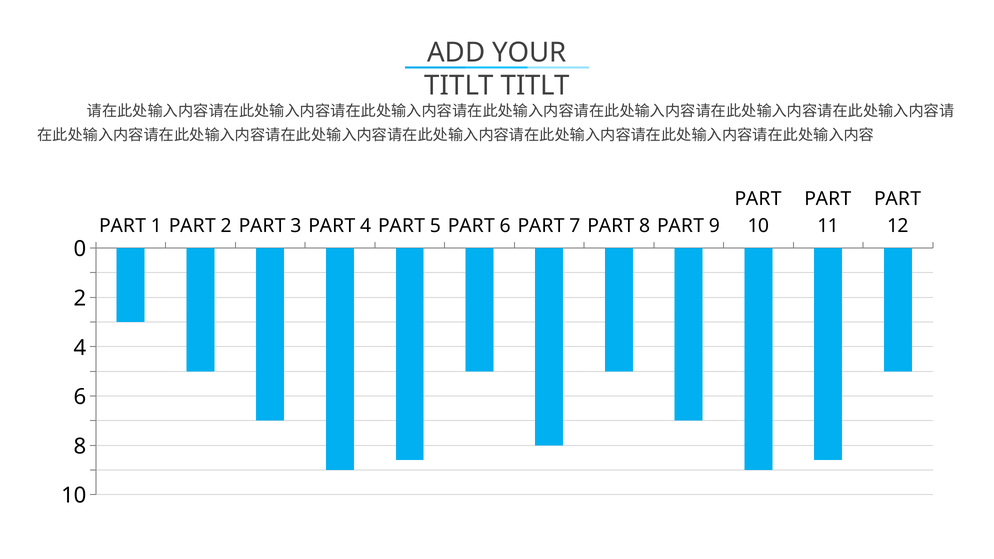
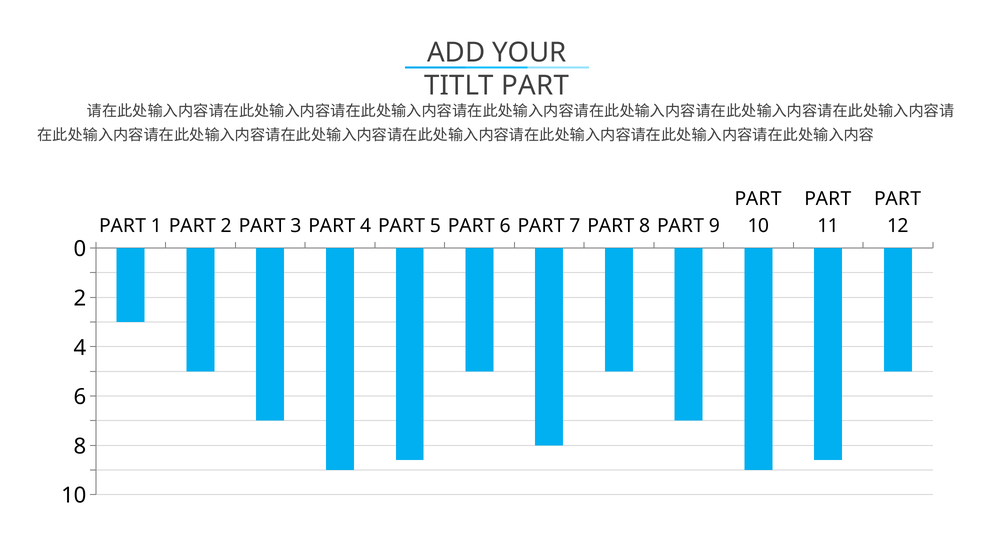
TITLT TITLT: TITLT -> PART
